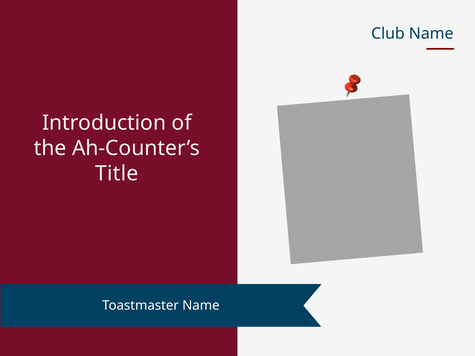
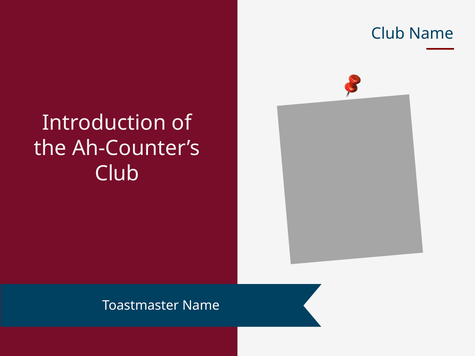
Title at (117, 174): Title -> Club
